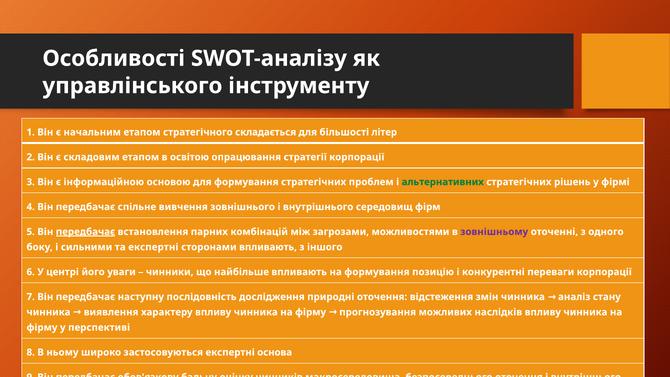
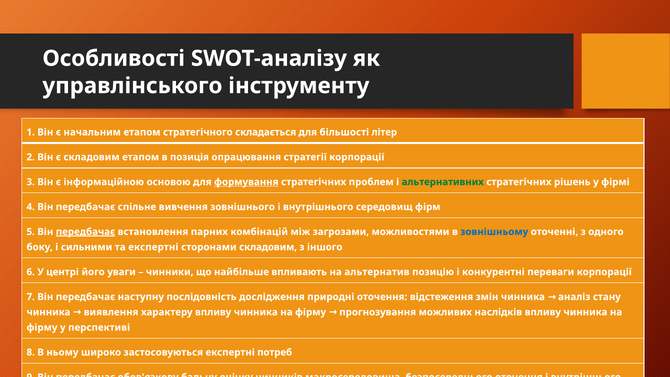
освітою: освітою -> позиція
формування at (246, 182) underline: none -> present
зовнішньому colour: purple -> blue
сторонами впливають: впливають -> складовим
на формування: формування -> альтернатив
основа: основа -> потреб
